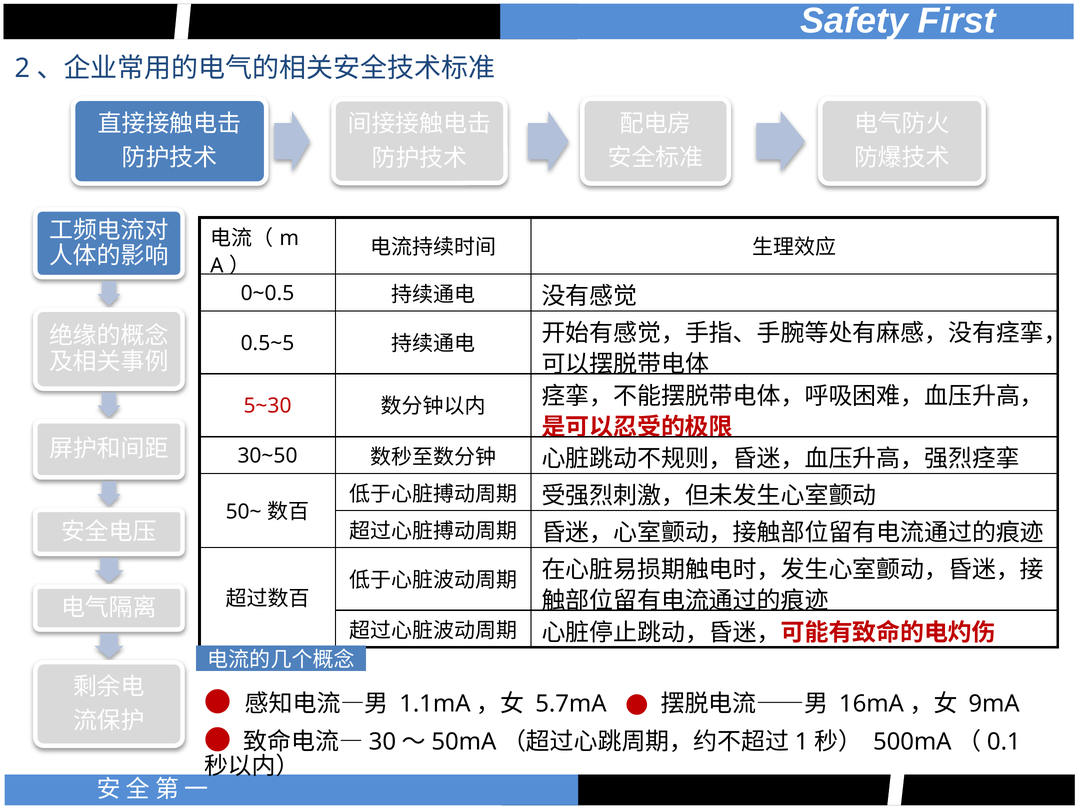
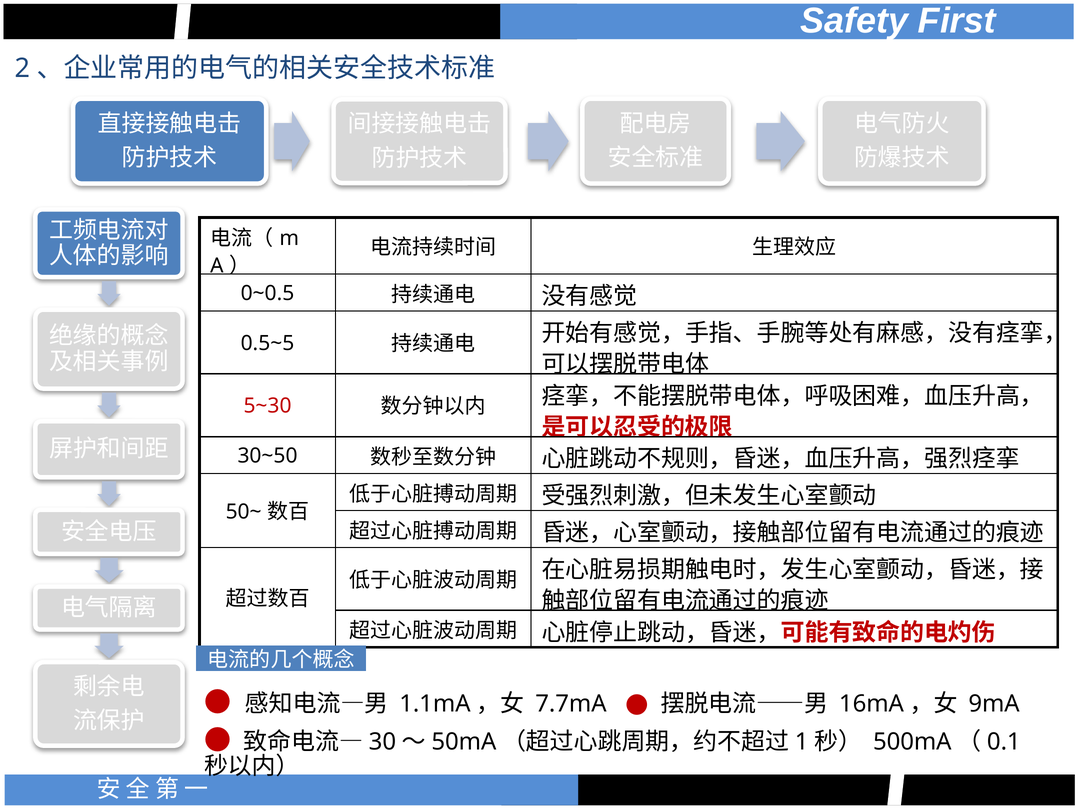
5.7mA: 5.7mA -> 7.7mA
